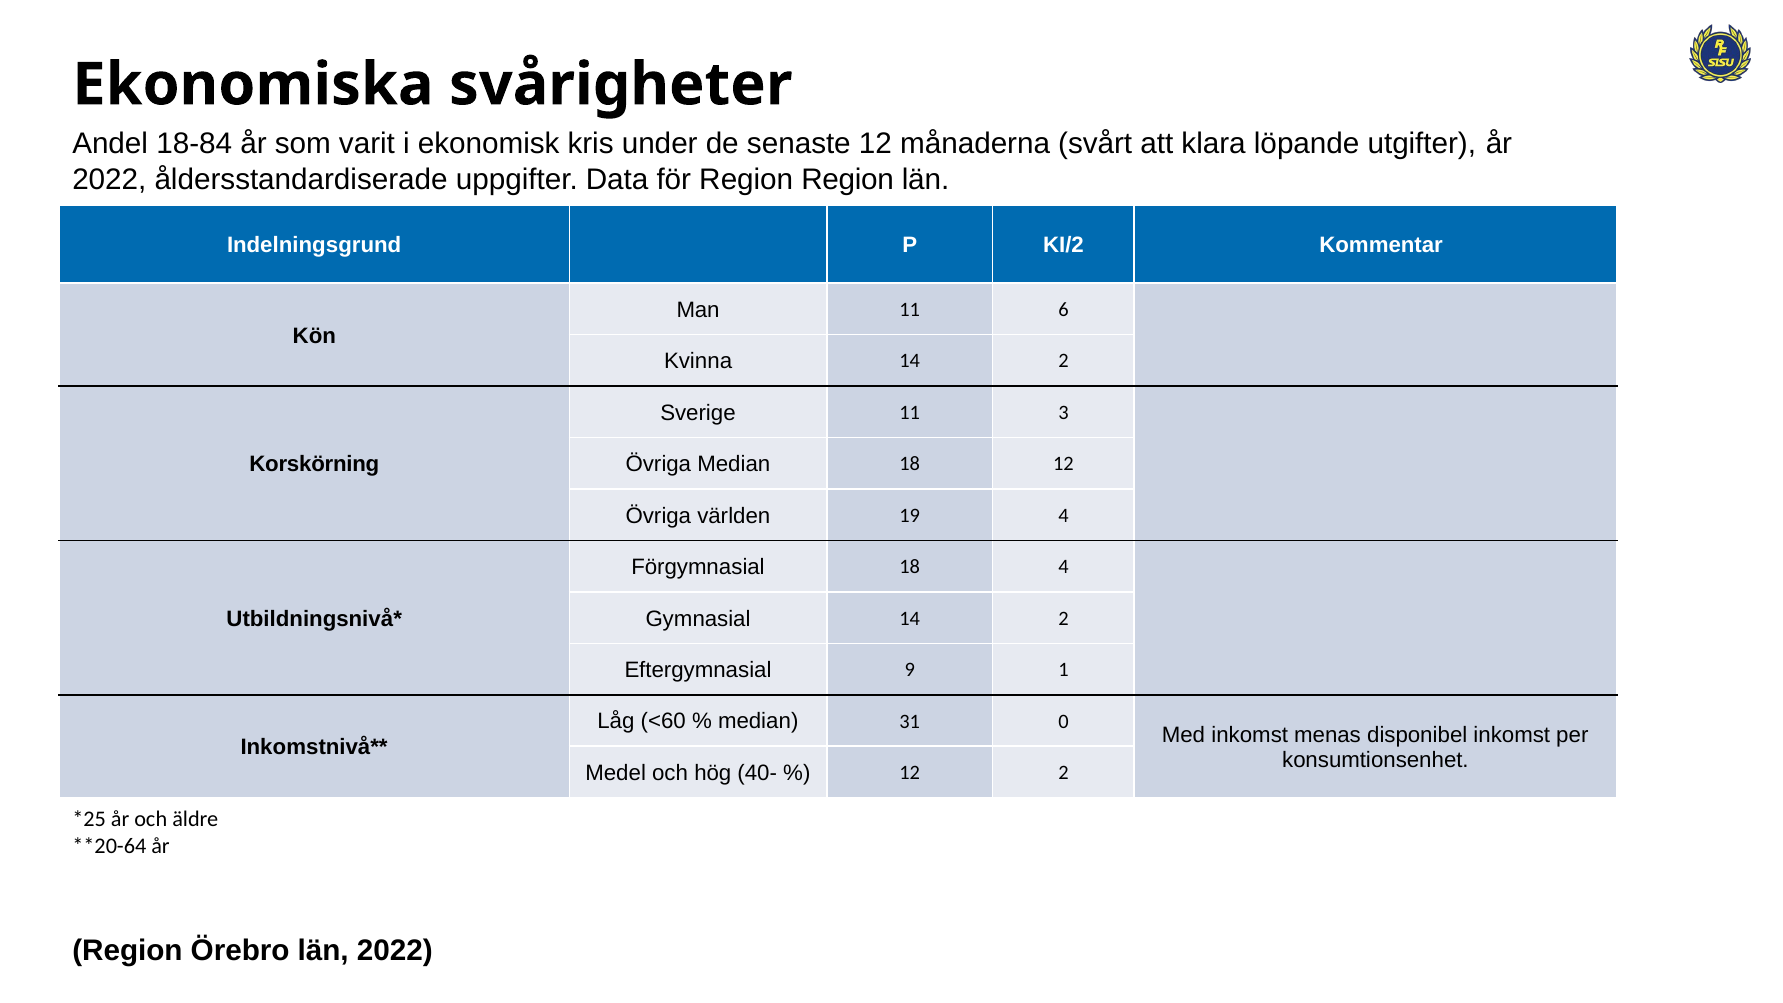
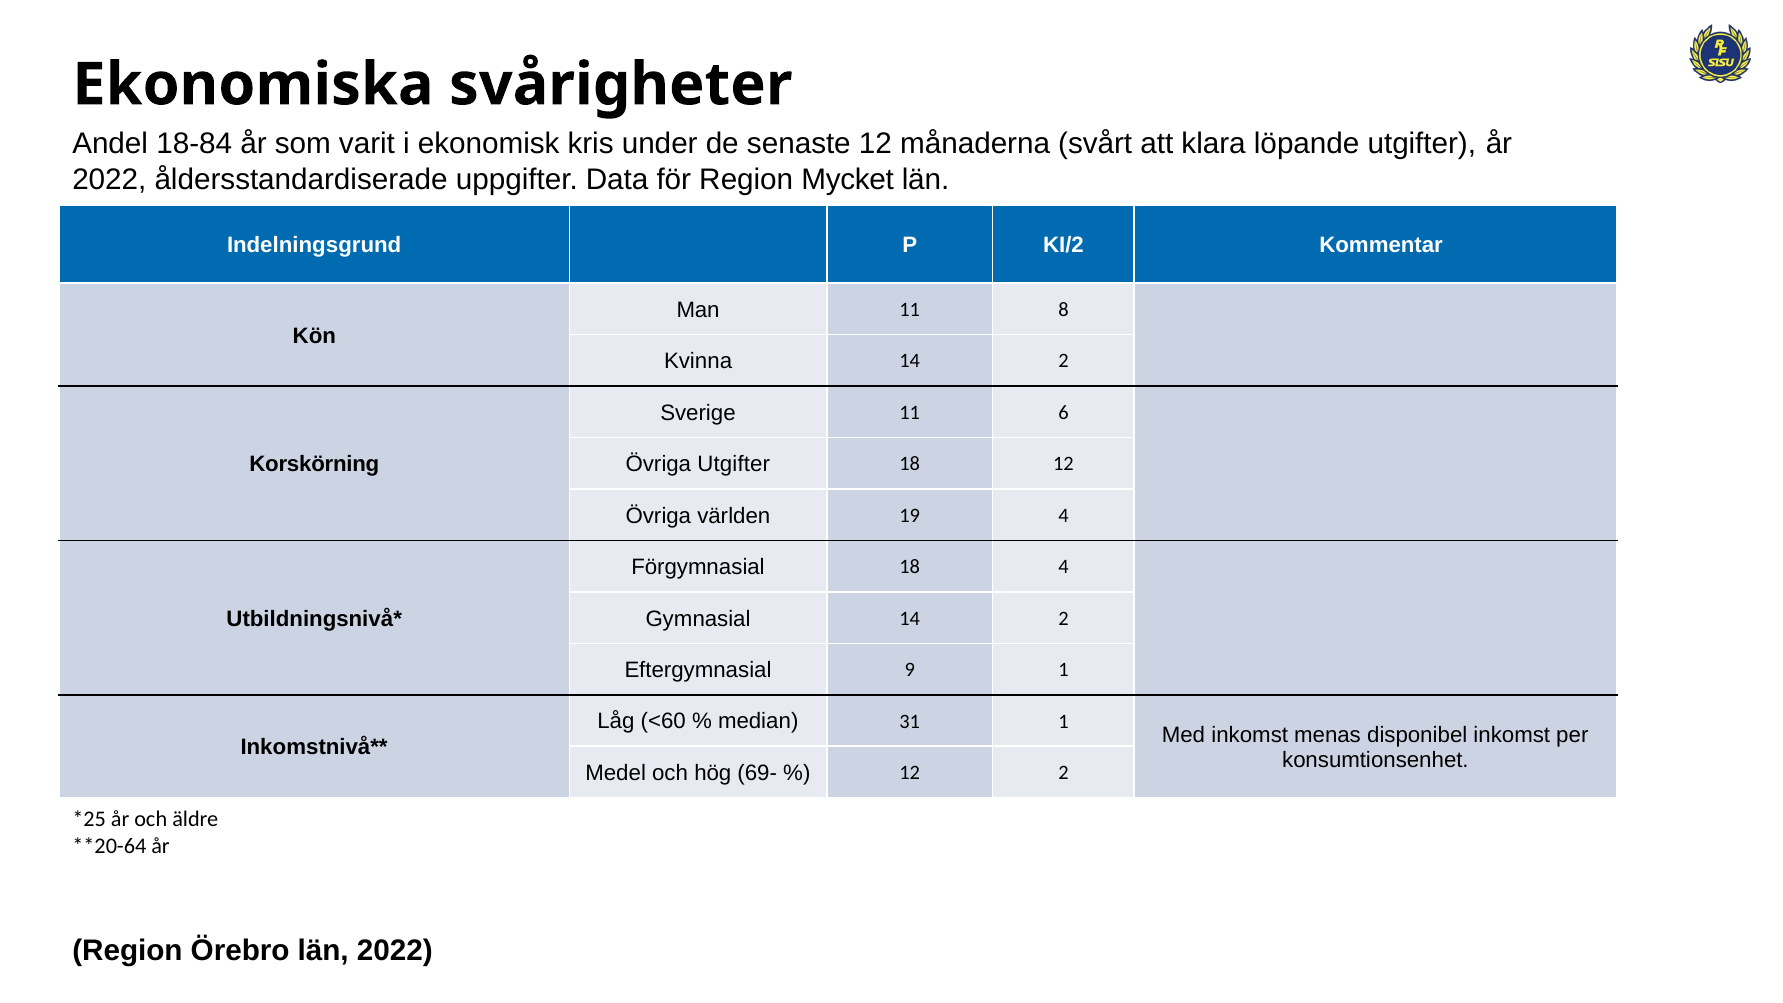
Region Region: Region -> Mycket
6: 6 -> 8
3: 3 -> 6
Övriga Median: Median -> Utgifter
31 0: 0 -> 1
40-: 40- -> 69-
